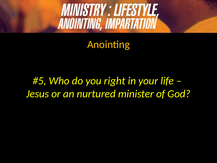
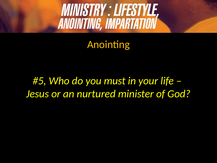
right: right -> must
